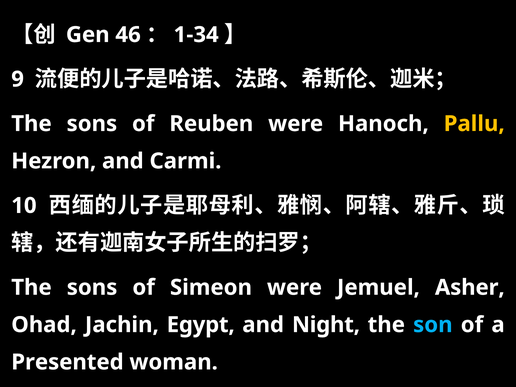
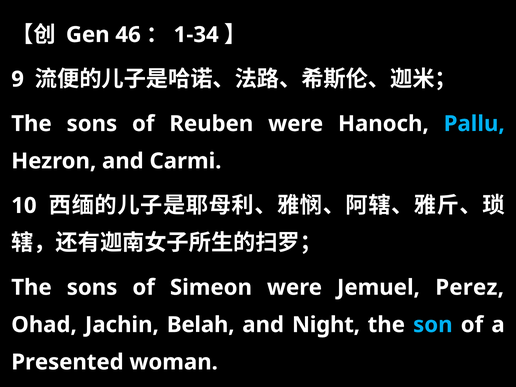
Pallu colour: yellow -> light blue
Asher: Asher -> Perez
Egypt: Egypt -> Belah
